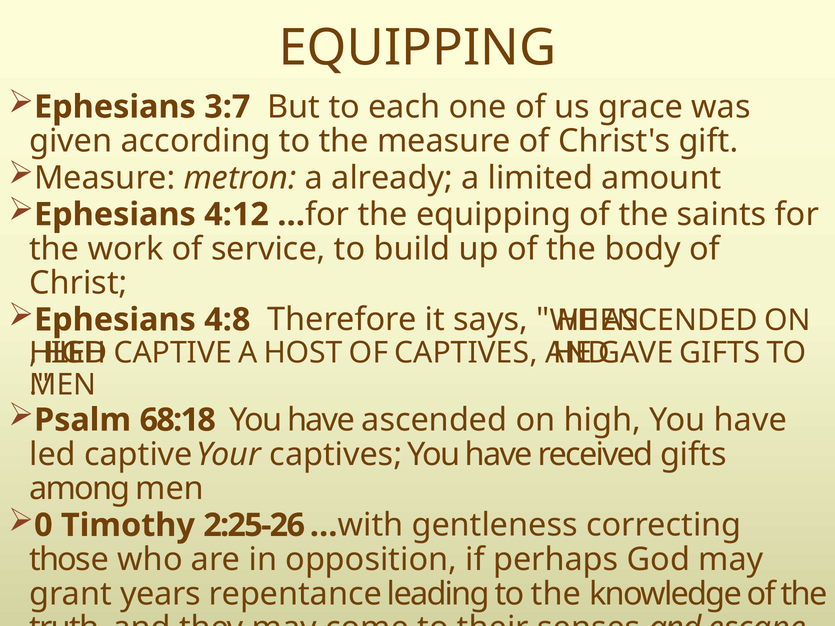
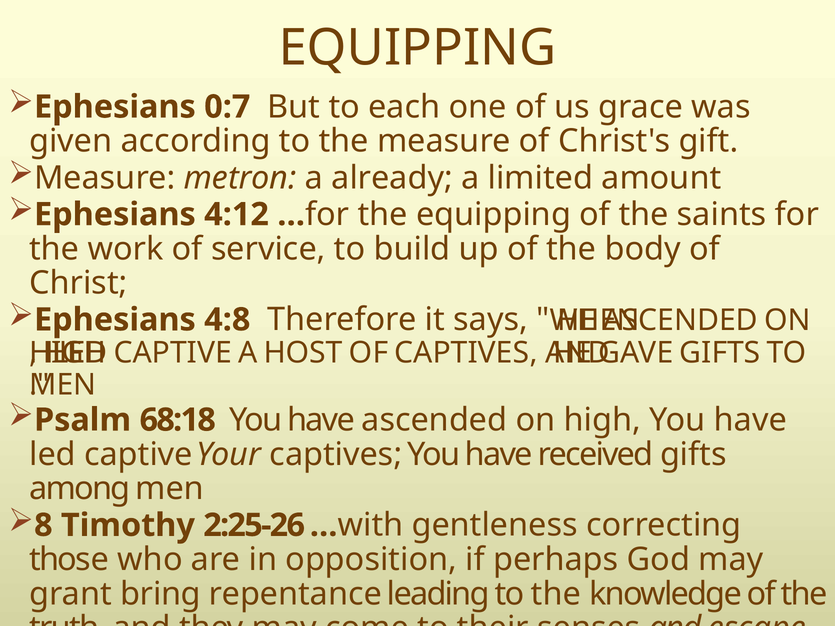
3:7: 3:7 -> 0:7
0: 0 -> 8
years: years -> bring
